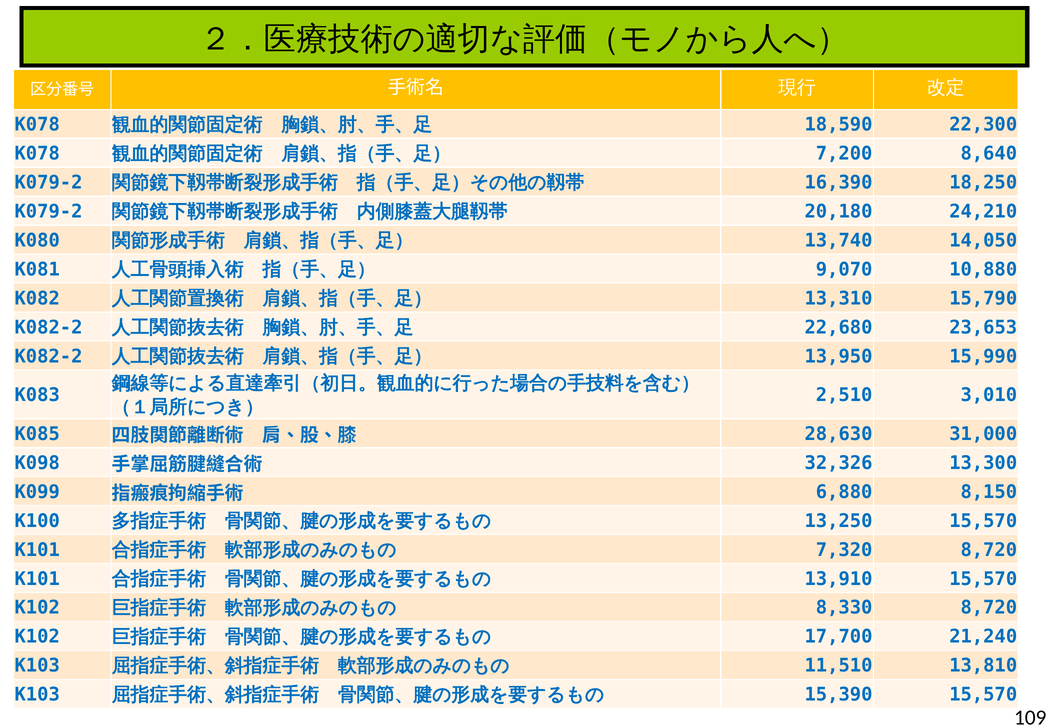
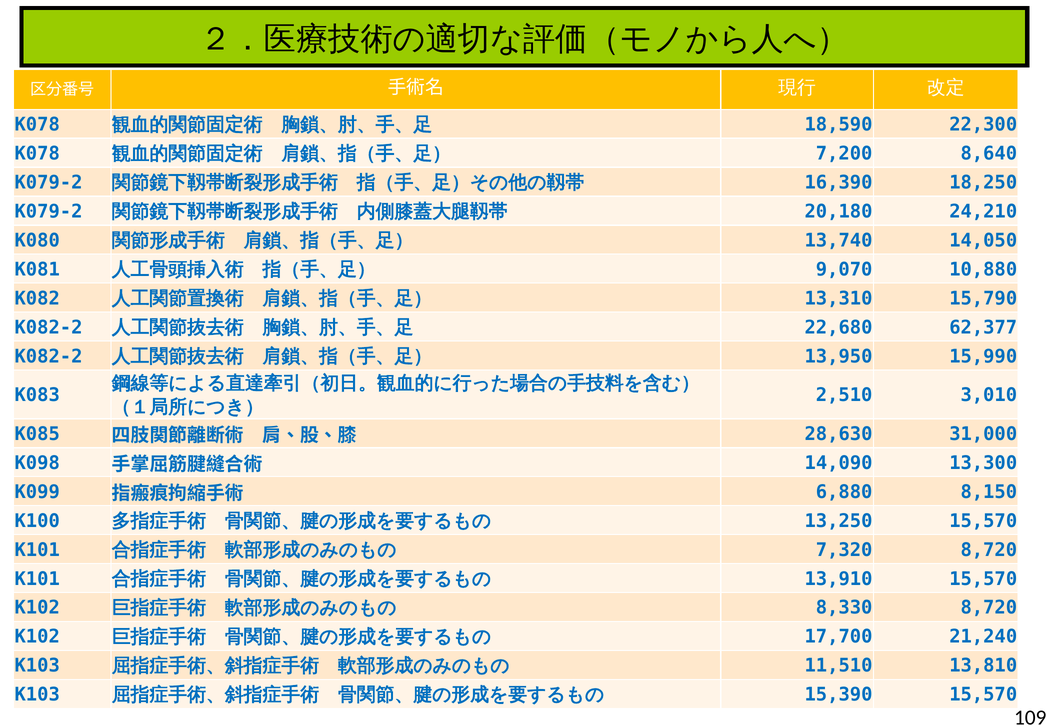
23,653: 23,653 -> 62,377
32,326: 32,326 -> 14,090
